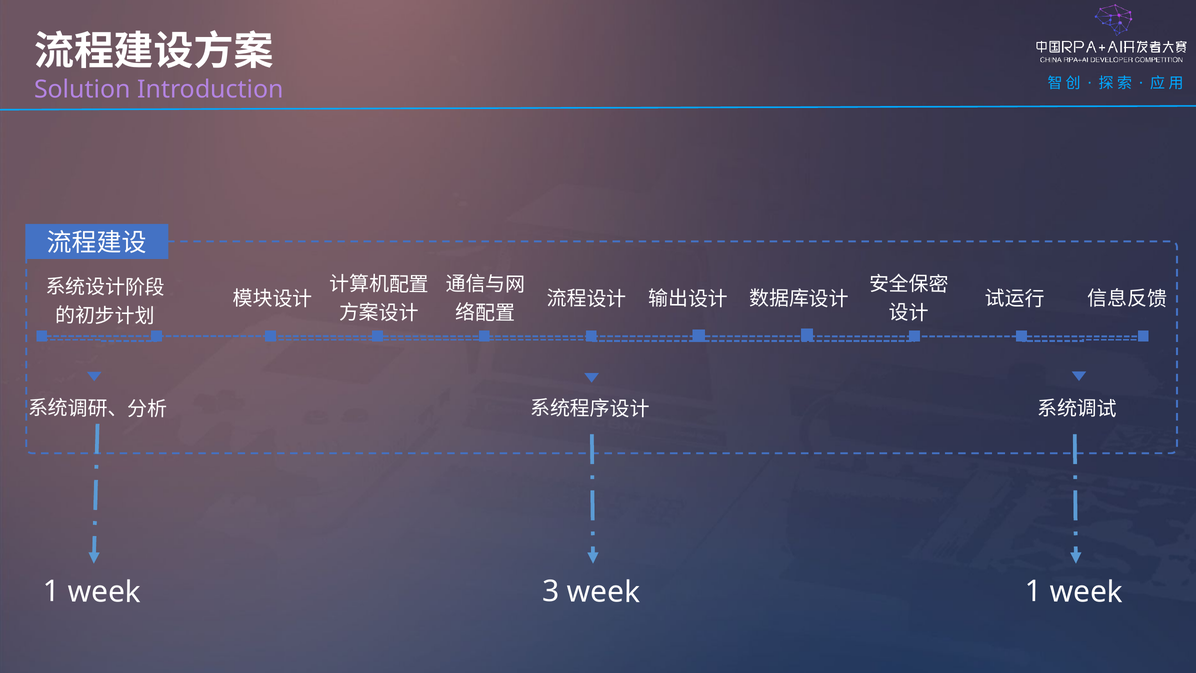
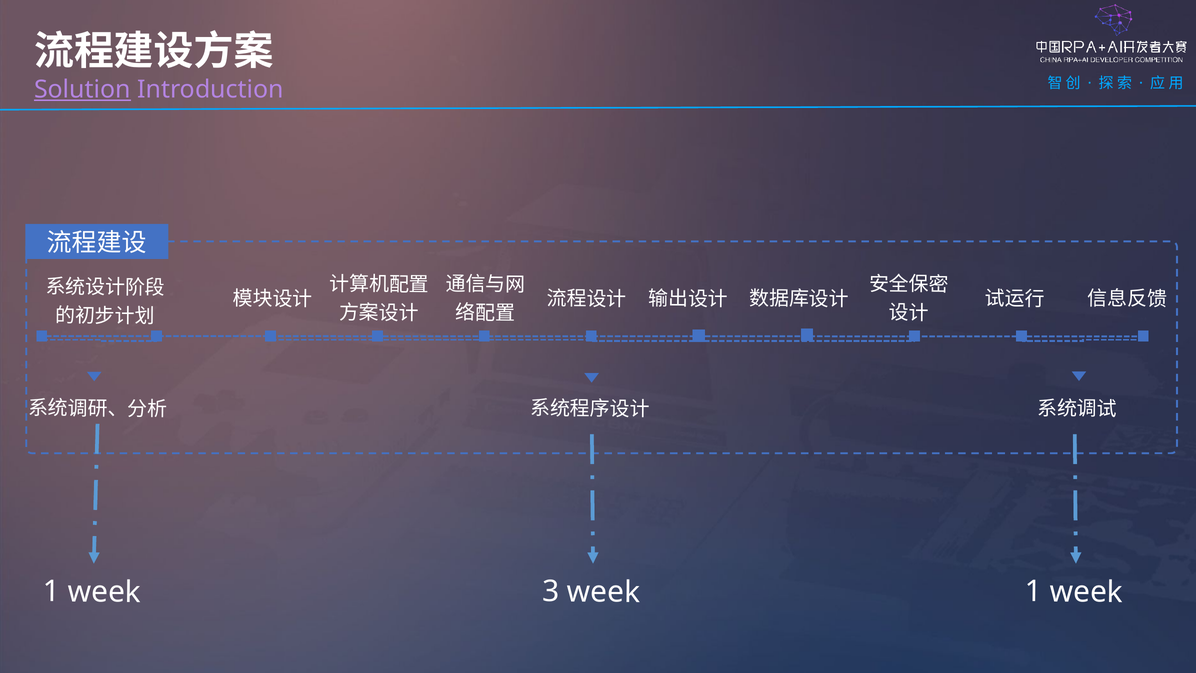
Solution underline: none -> present
